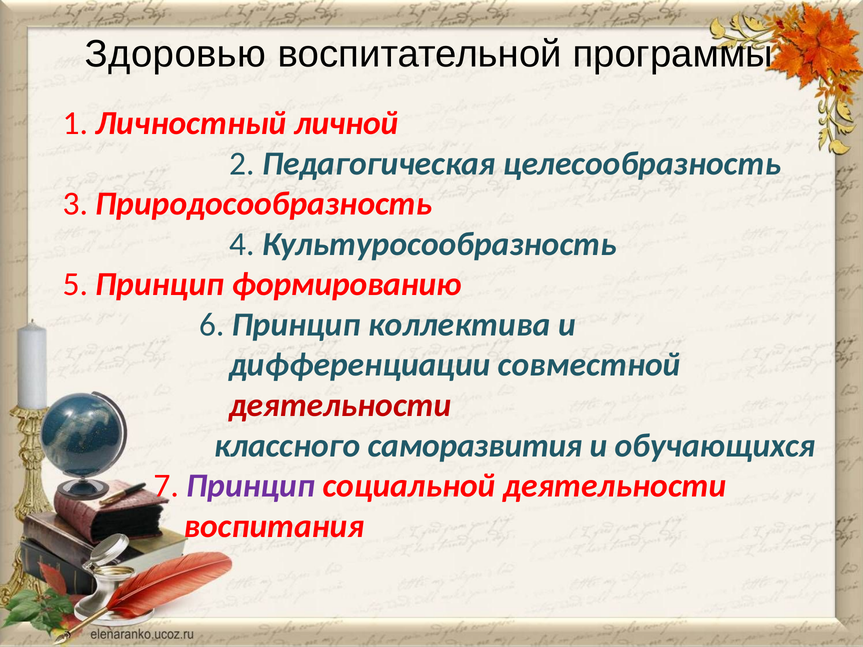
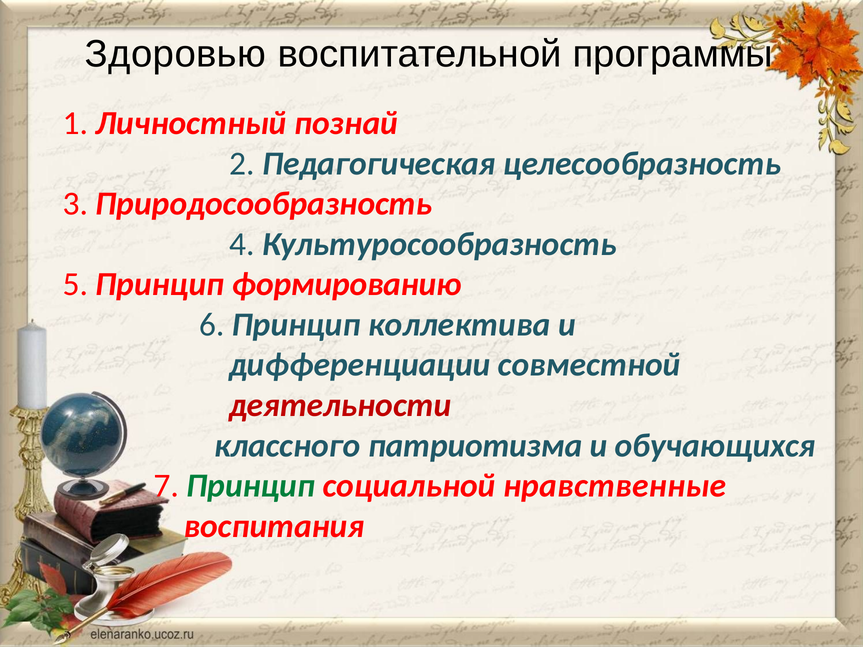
личной: личной -> познай
саморазвития: саморазвития -> патриотизма
Принцип at (251, 486) colour: purple -> green
социальной деятельности: деятельности -> нравственные
